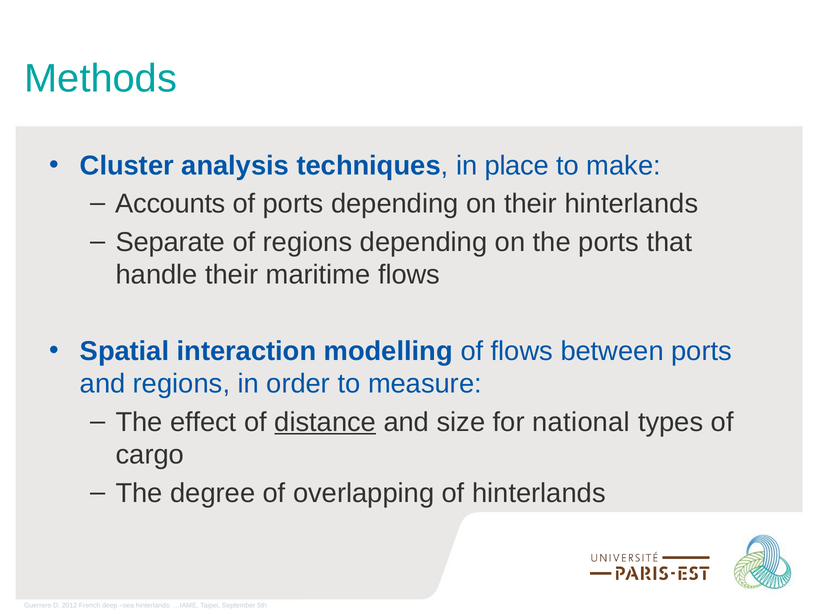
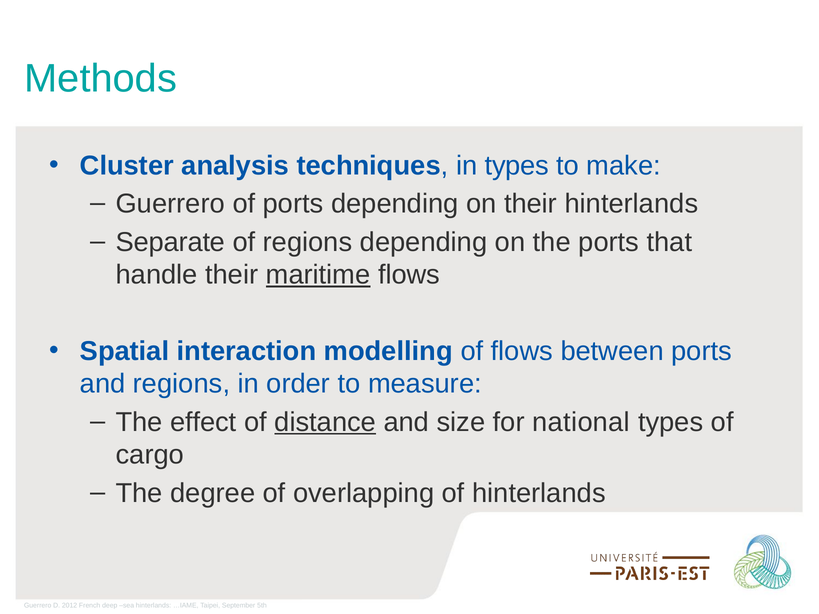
in place: place -> types
Accounts at (170, 204): Accounts -> Guerrero
maritime underline: none -> present
